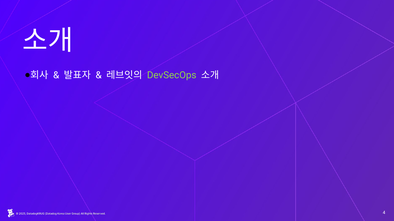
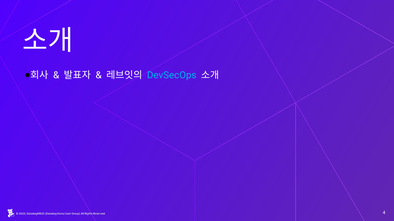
DevSecOps colour: light green -> light blue
